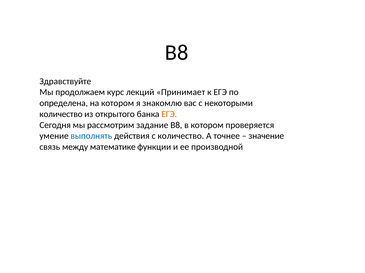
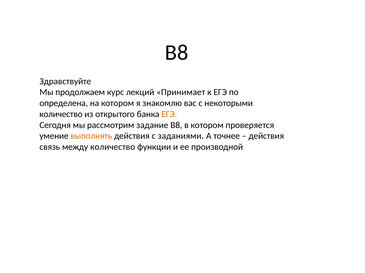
выполнять colour: blue -> orange
с количество: количество -> заданиями
значение at (266, 136): значение -> действия
между математике: математике -> количество
